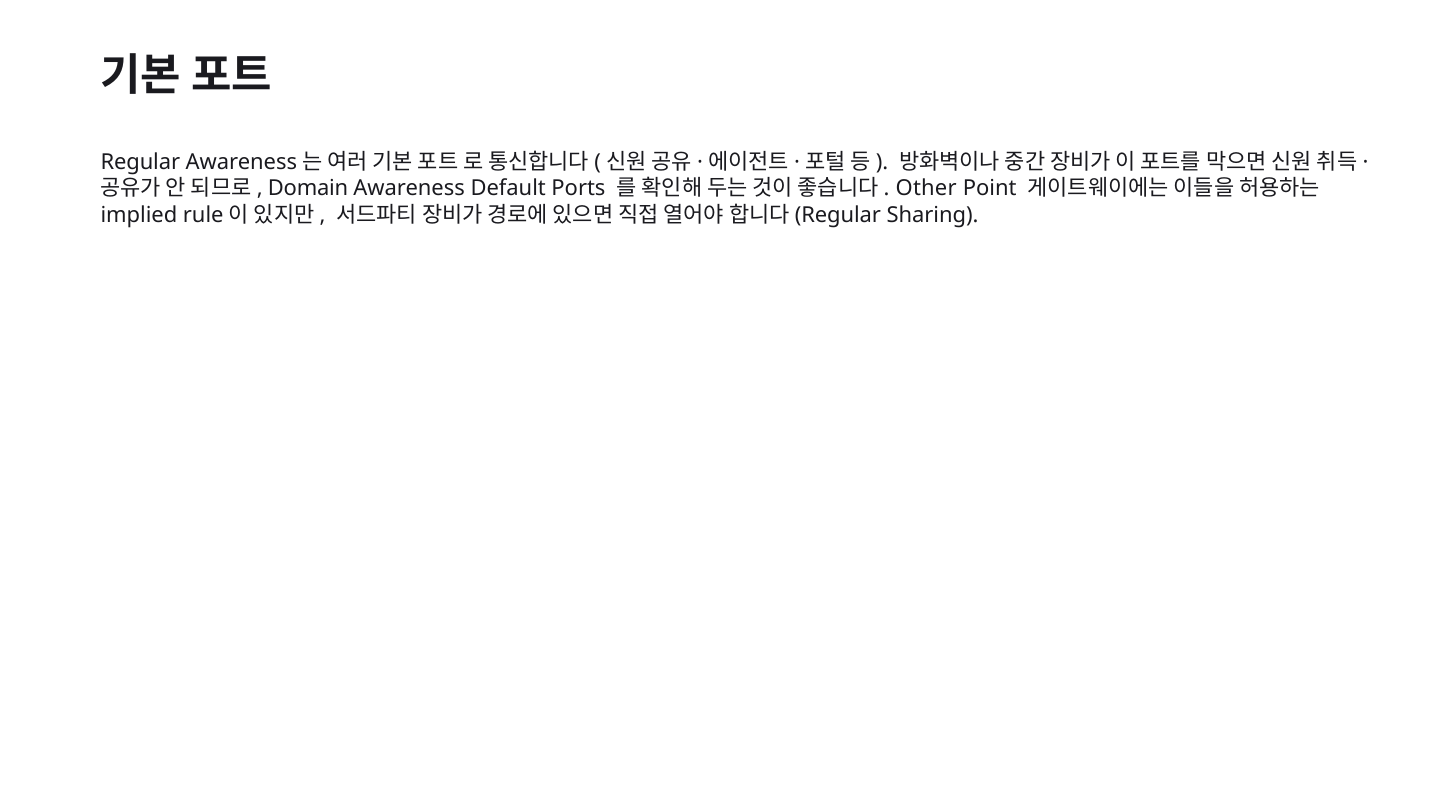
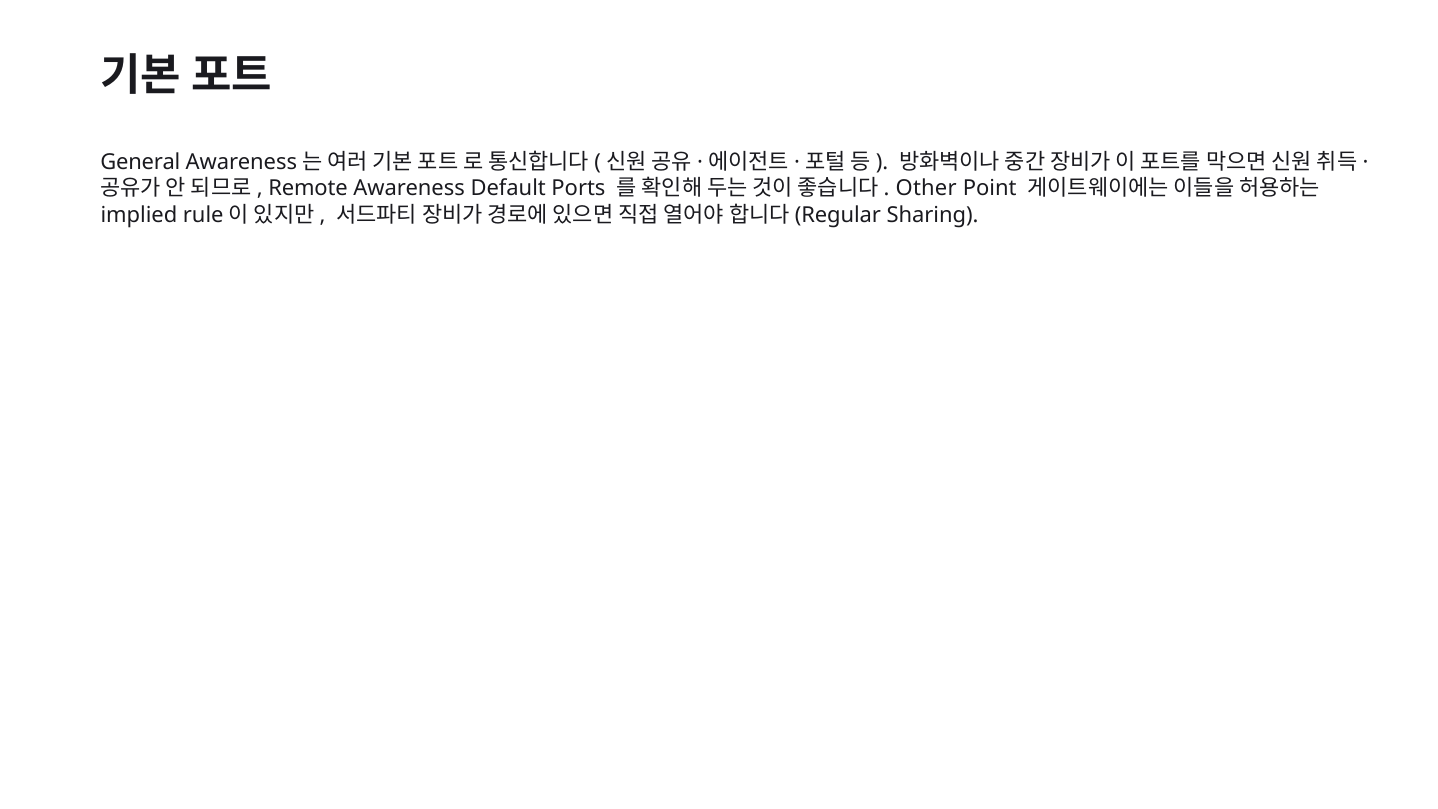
Regular at (140, 162): Regular -> General
Domain: Domain -> Remote
